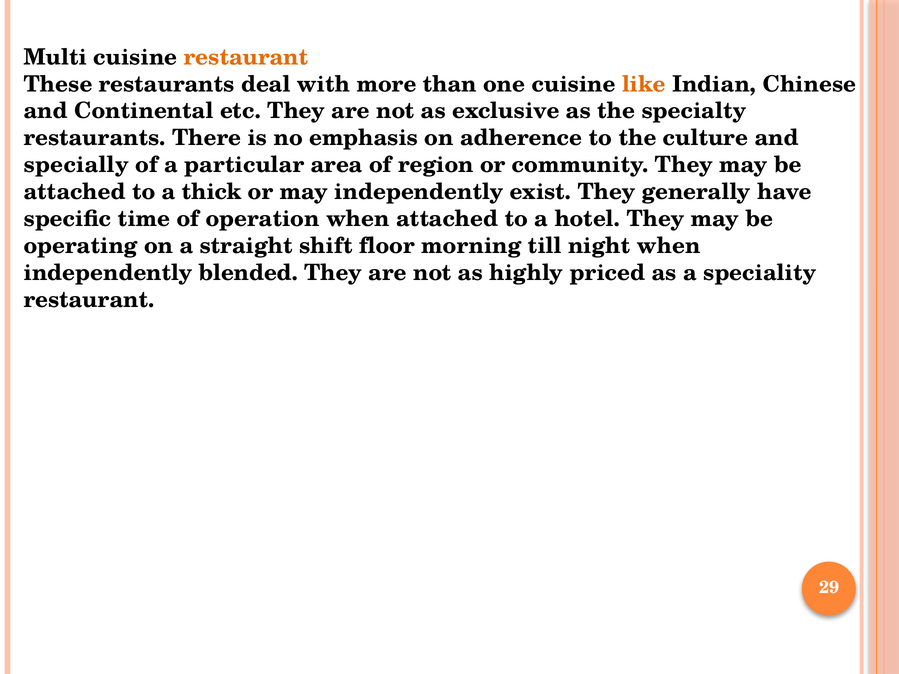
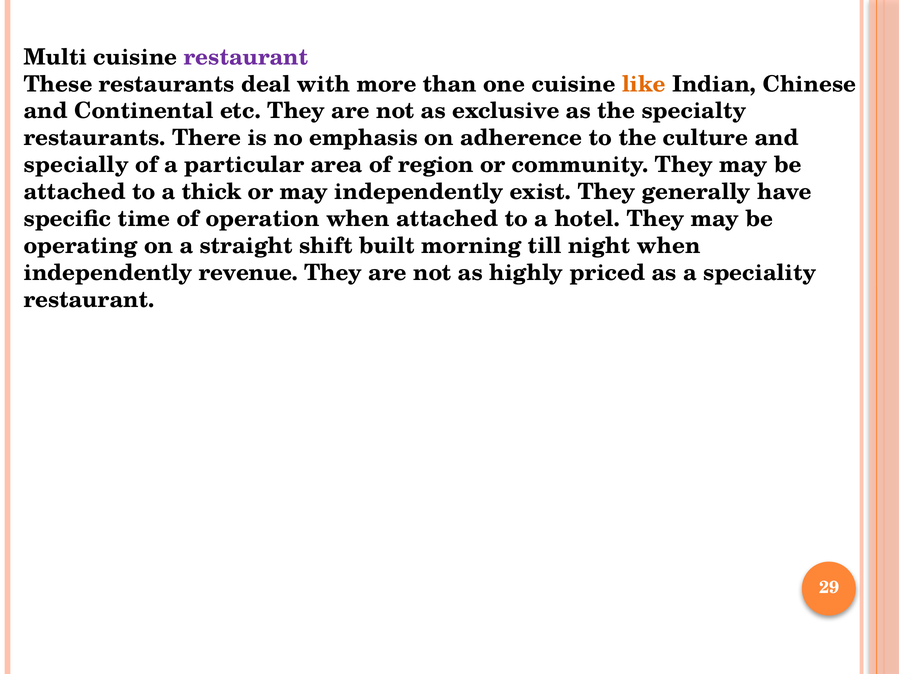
restaurant at (246, 57) colour: orange -> purple
floor: floor -> built
blended: blended -> revenue
